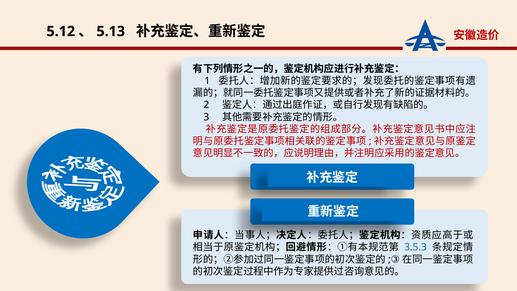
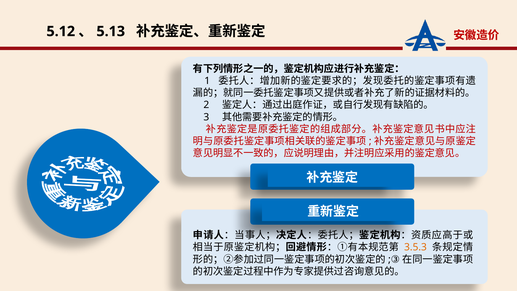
3.5.3 colour: blue -> orange
